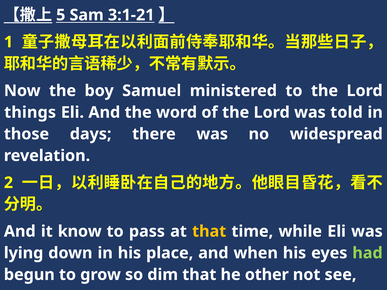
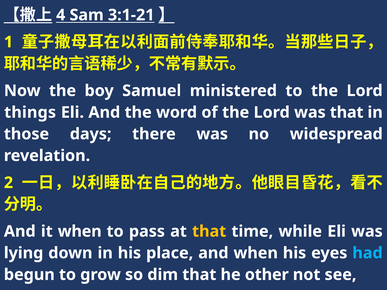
5: 5 -> 4
was told: told -> that
it know: know -> when
had colour: light green -> light blue
